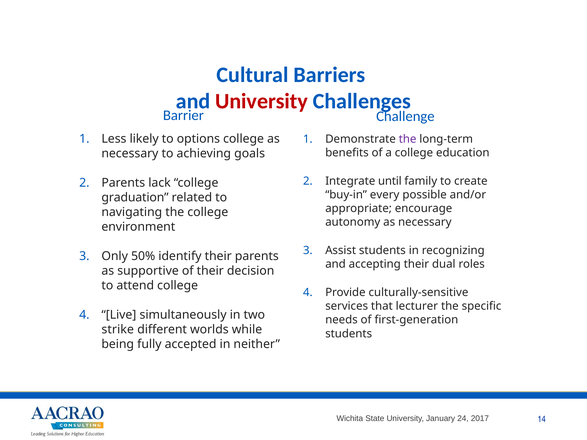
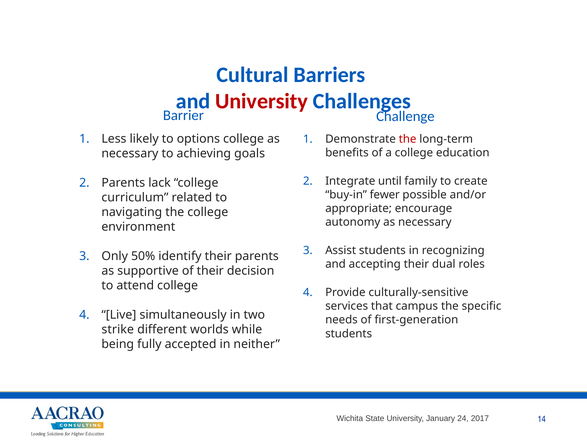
the at (408, 139) colour: purple -> red
every: every -> fewer
graduation: graduation -> curriculum
lecturer: lecturer -> campus
